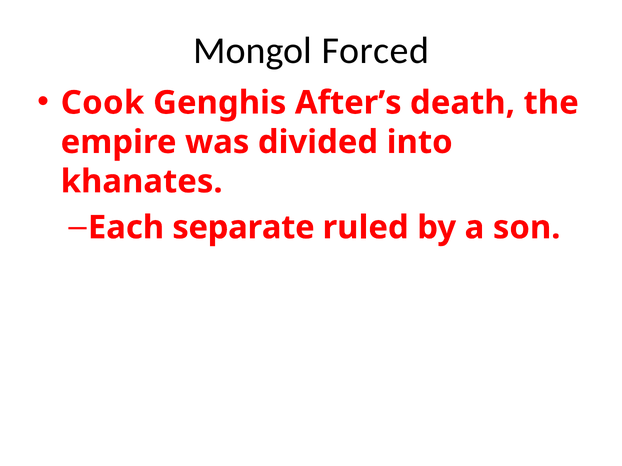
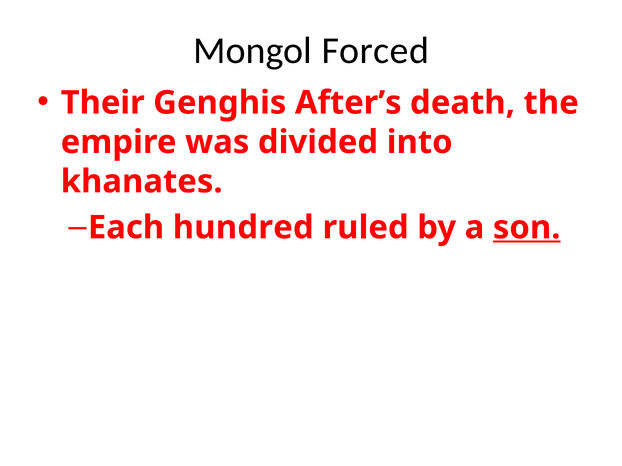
Cook: Cook -> Their
separate: separate -> hundred
son underline: none -> present
